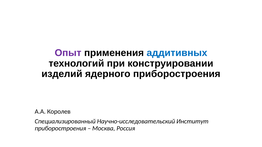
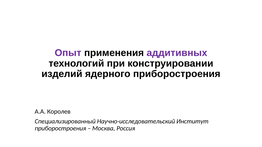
аддитивных colour: blue -> purple
